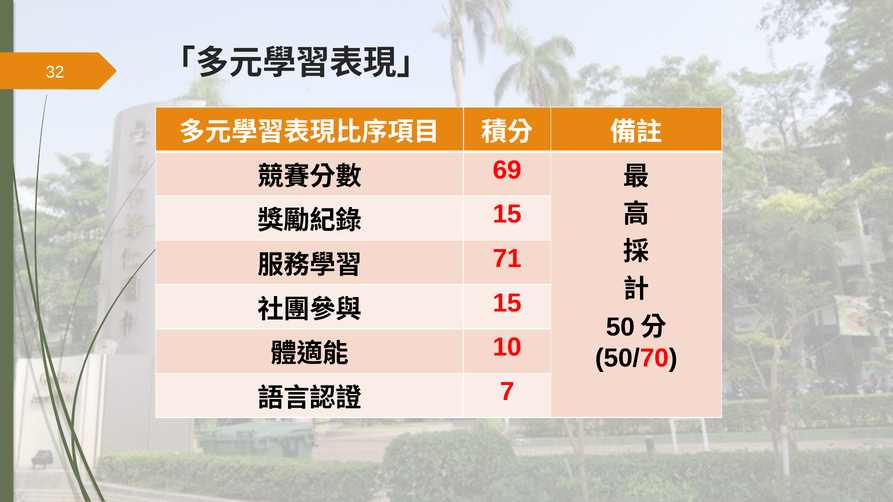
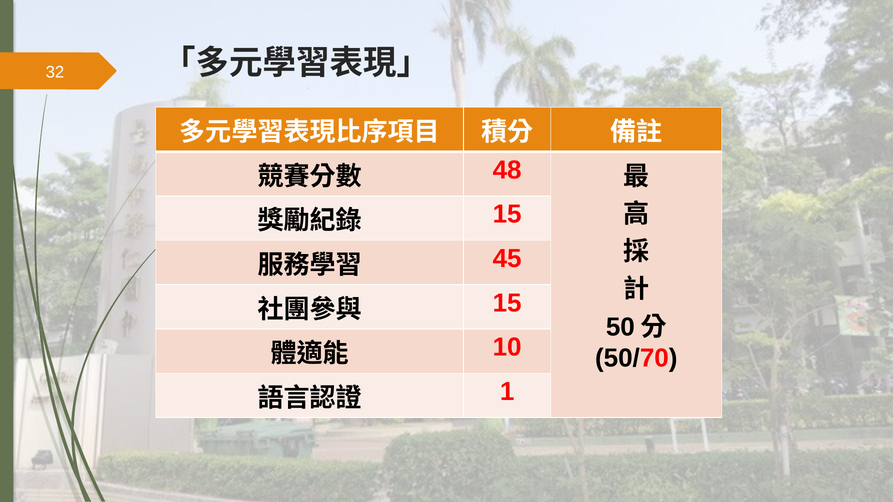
69: 69 -> 48
71: 71 -> 45
7: 7 -> 1
